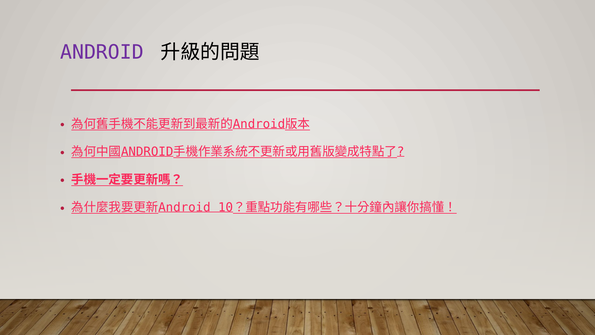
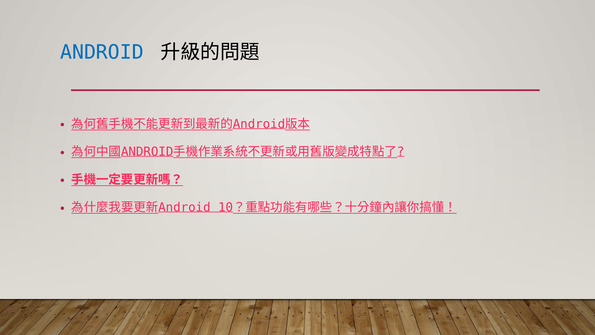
ANDROID colour: purple -> blue
